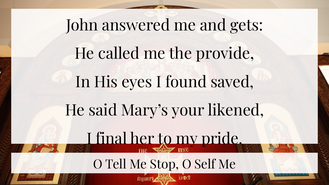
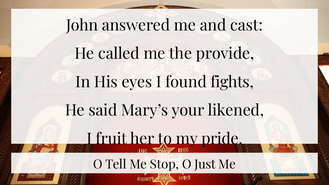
gets: gets -> cast
saved: saved -> fights
final: final -> fruit
Self: Self -> Just
